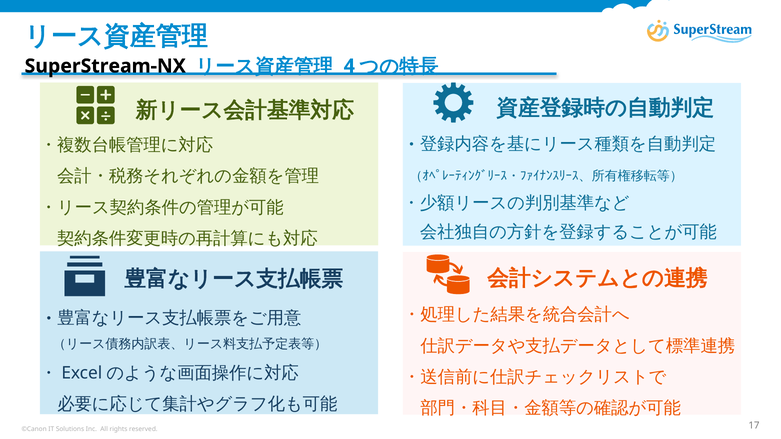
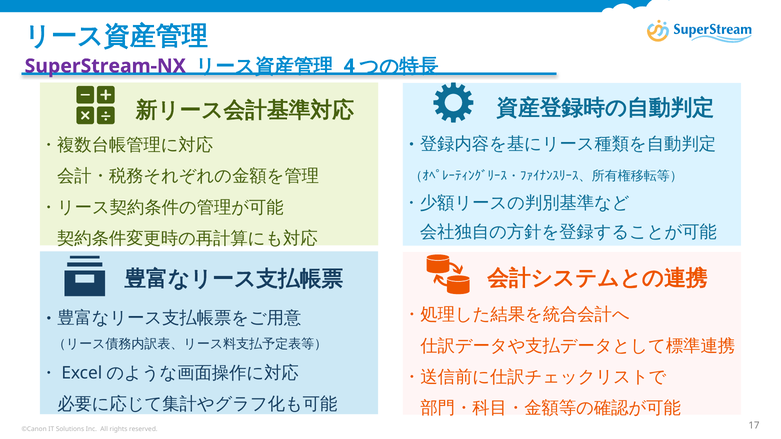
SuperStream-NX colour: black -> purple
